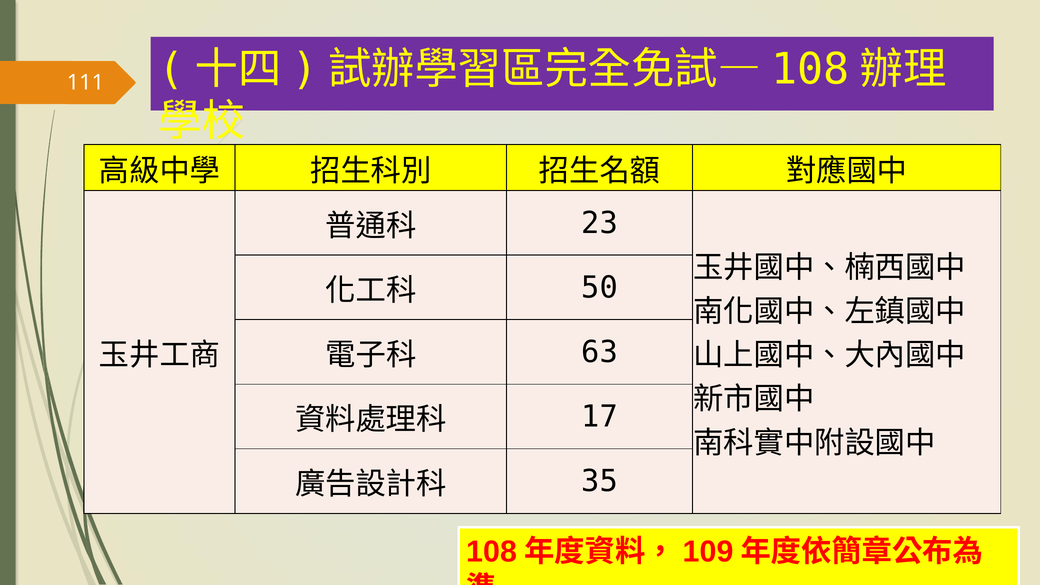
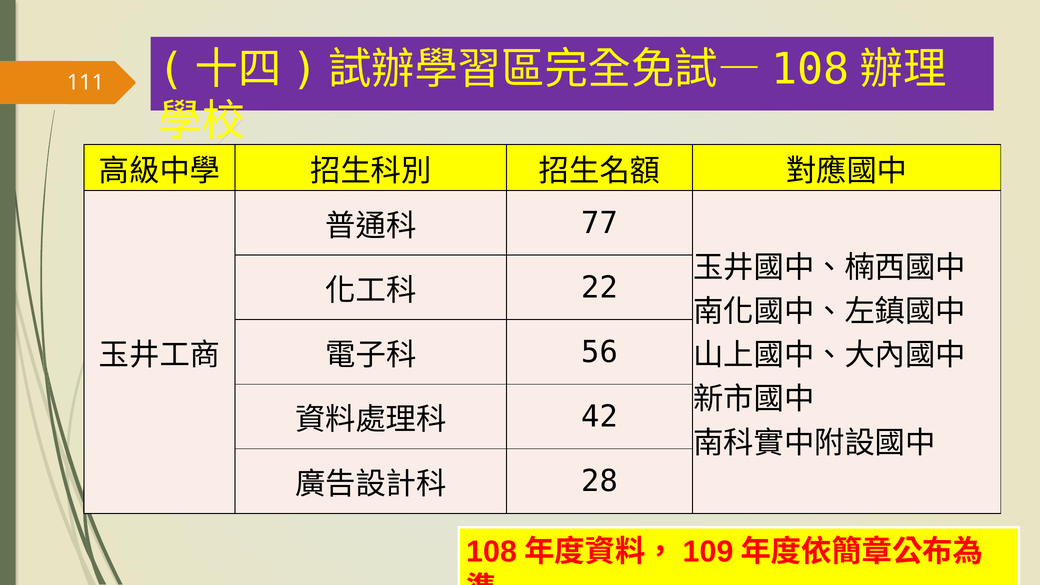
23: 23 -> 77
50: 50 -> 22
63: 63 -> 56
17: 17 -> 42
35: 35 -> 28
